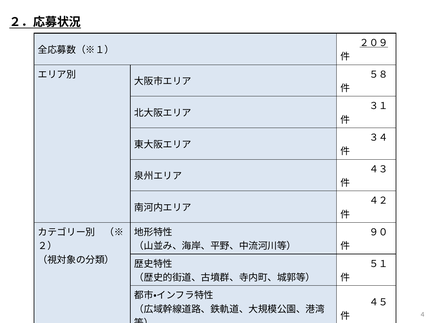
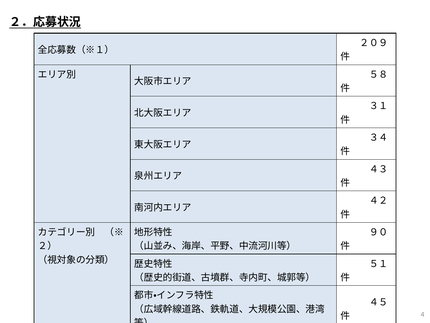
２０９ underline: present -> none
